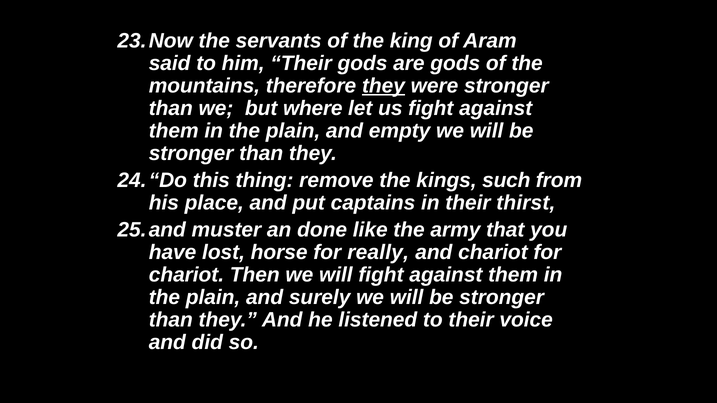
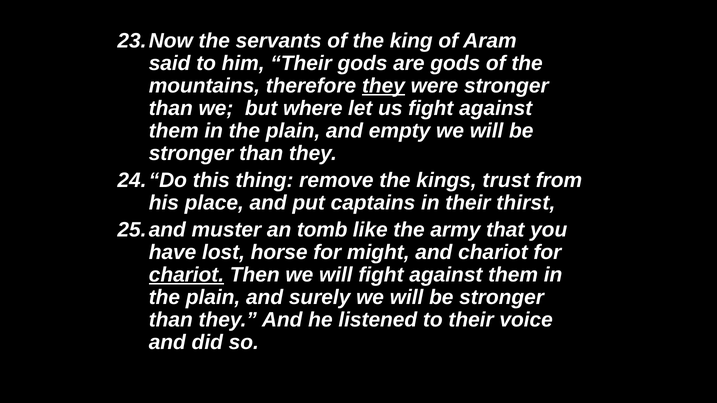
such: such -> trust
done: done -> tomb
really: really -> might
chariot at (186, 275) underline: none -> present
